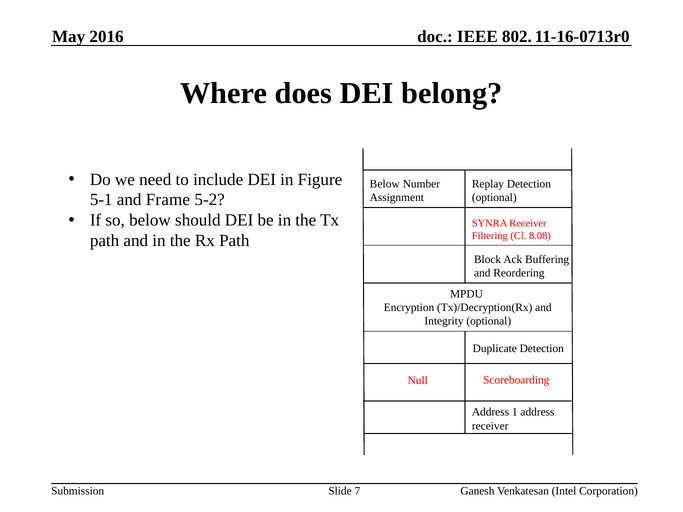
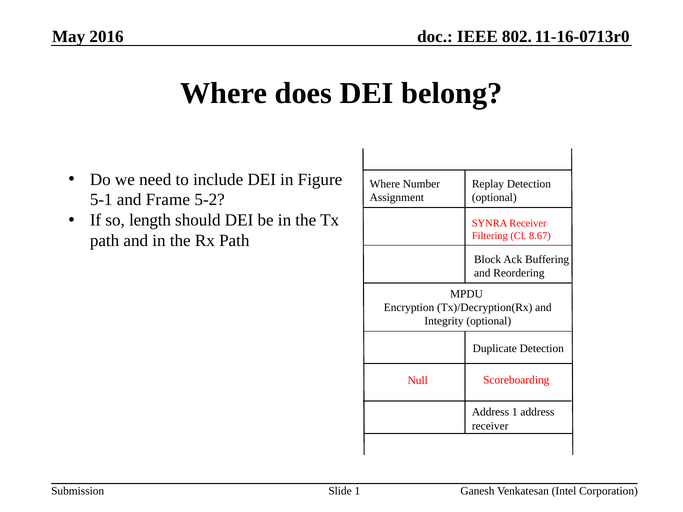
Below at (385, 184): Below -> Where
so below: below -> length
8.08: 8.08 -> 8.67
Slide 7: 7 -> 1
